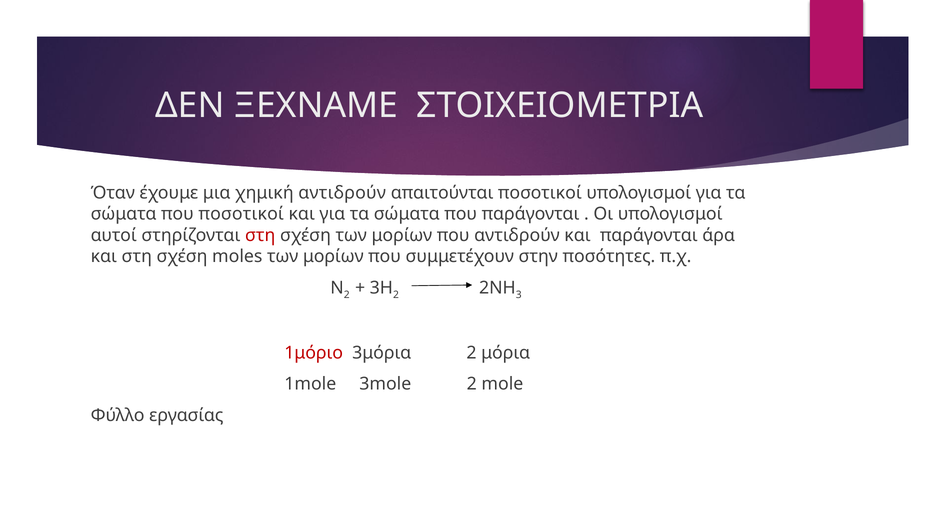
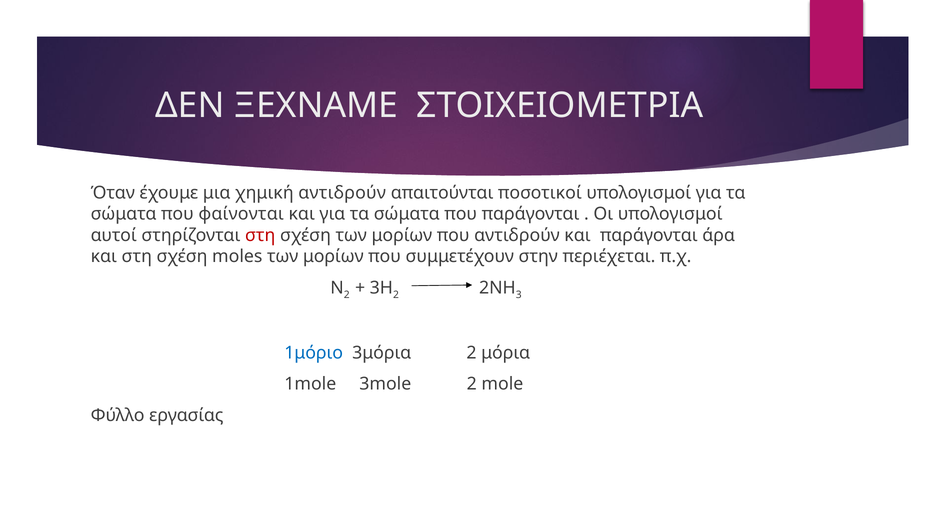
που ποσοτικοί: ποσοτικοί -> φαίνονται
ποσότητες: ποσότητες -> περιέχεται
1μόριο colour: red -> blue
